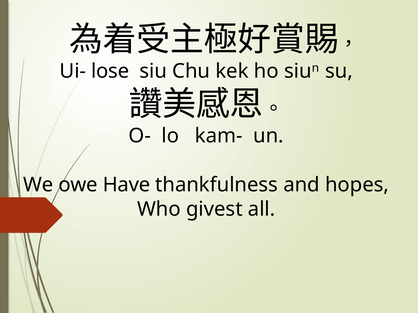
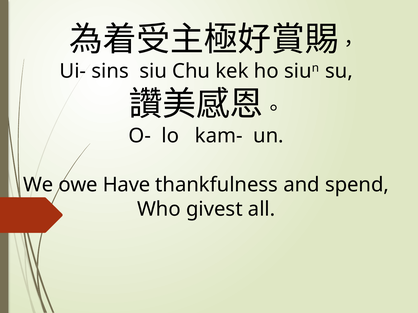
lose: lose -> sins
hopes: hopes -> spend
